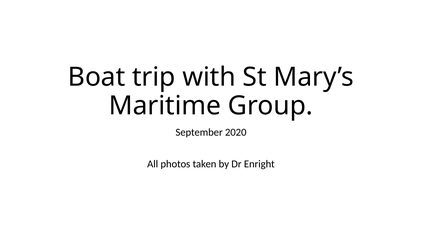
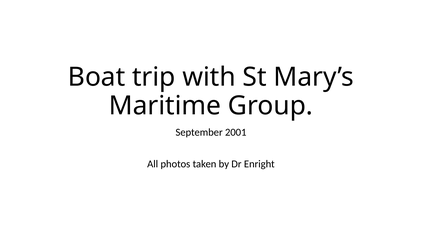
2020: 2020 -> 2001
